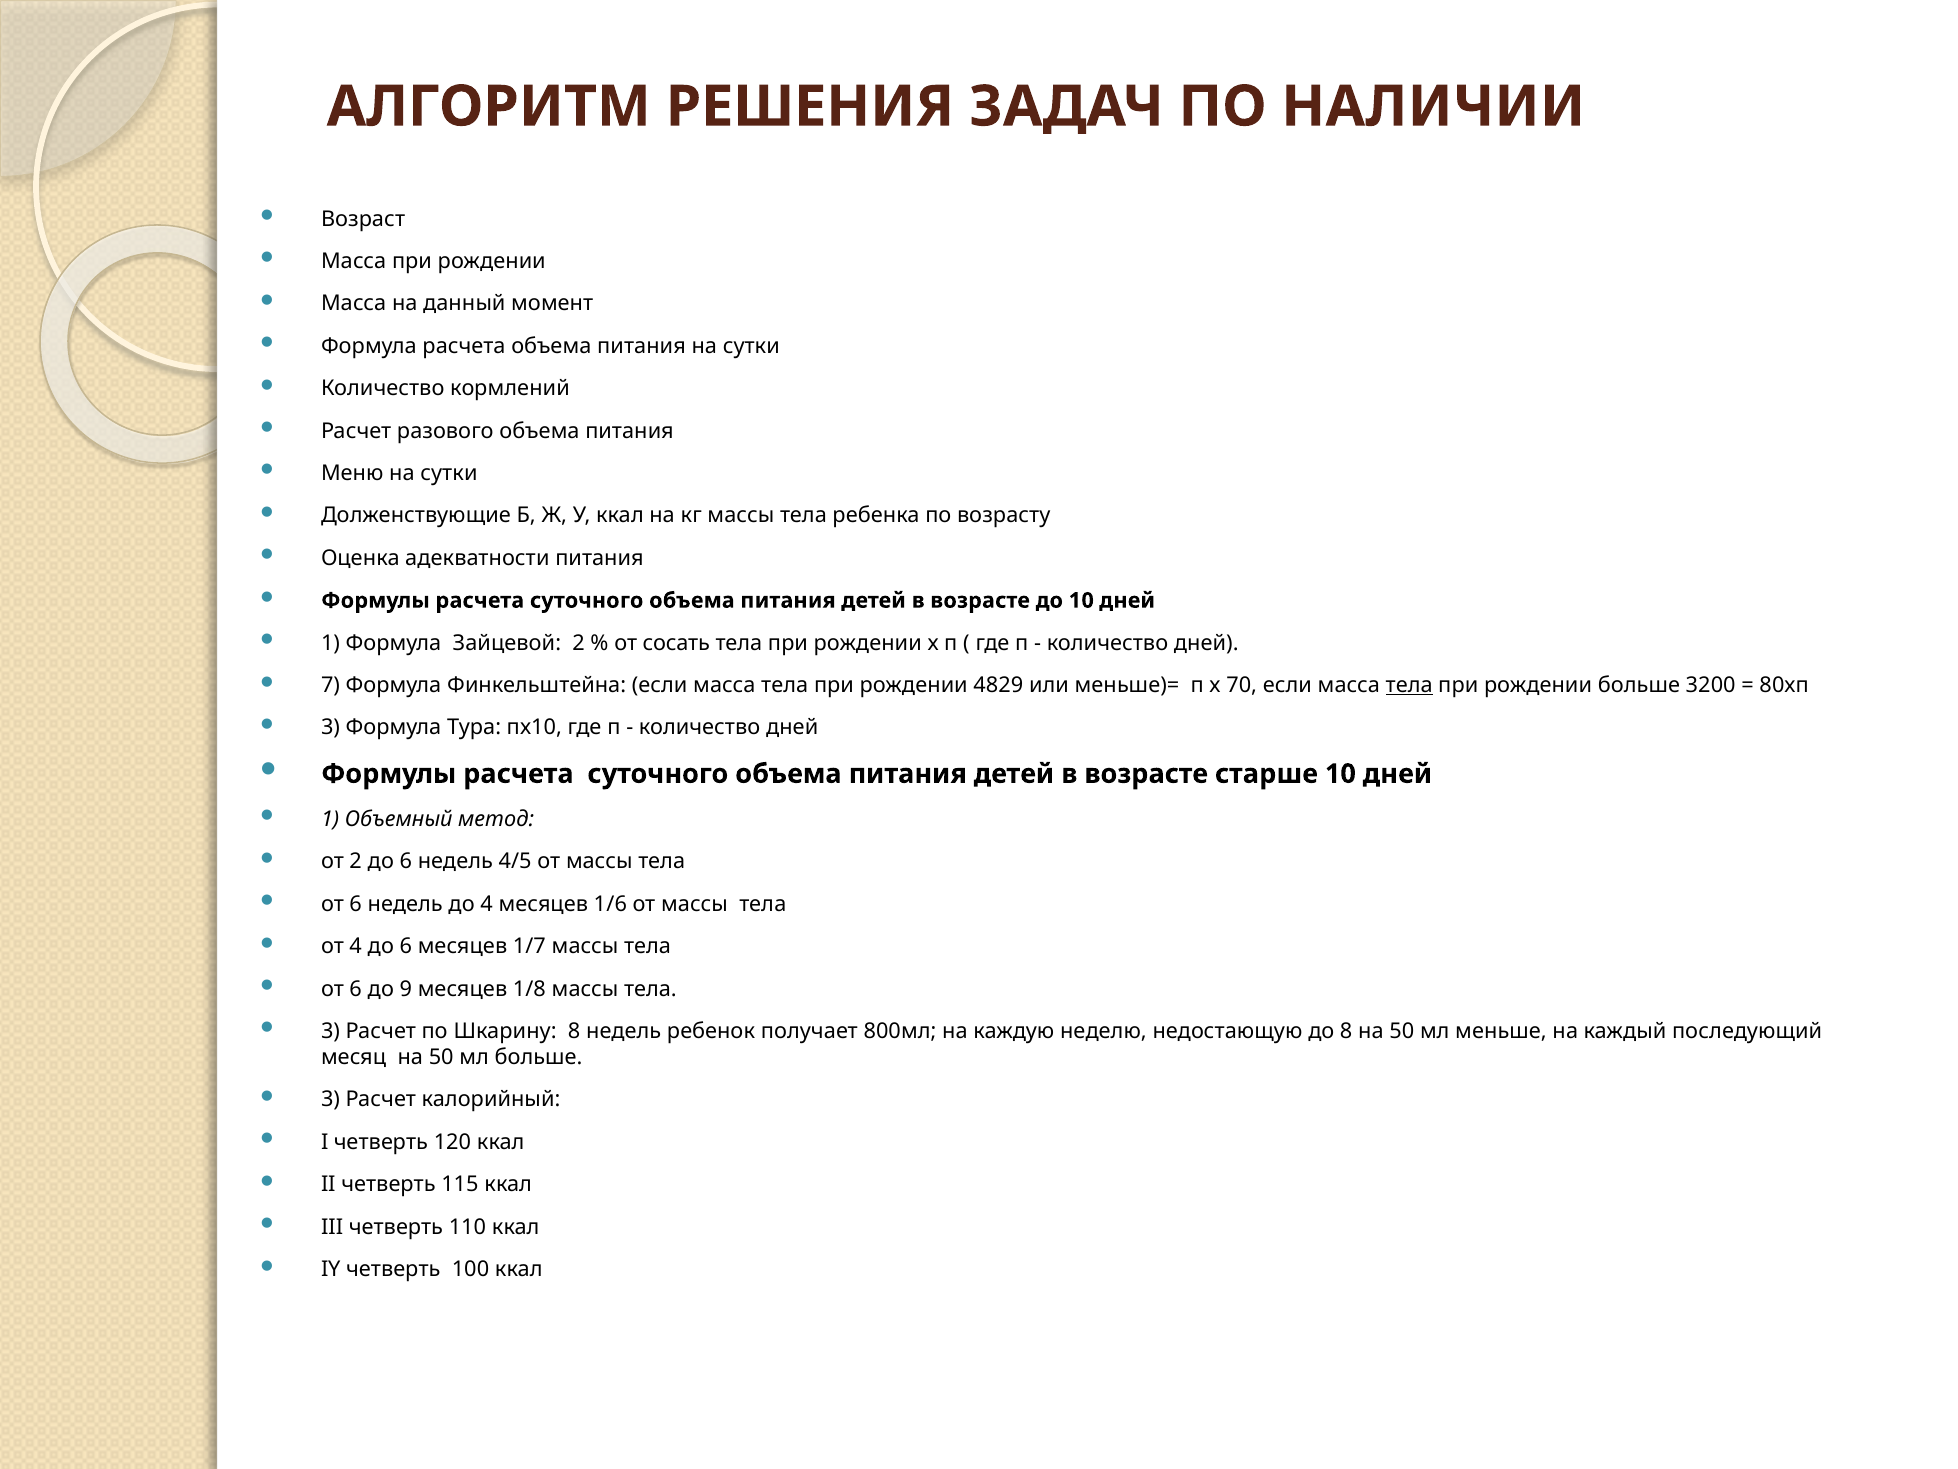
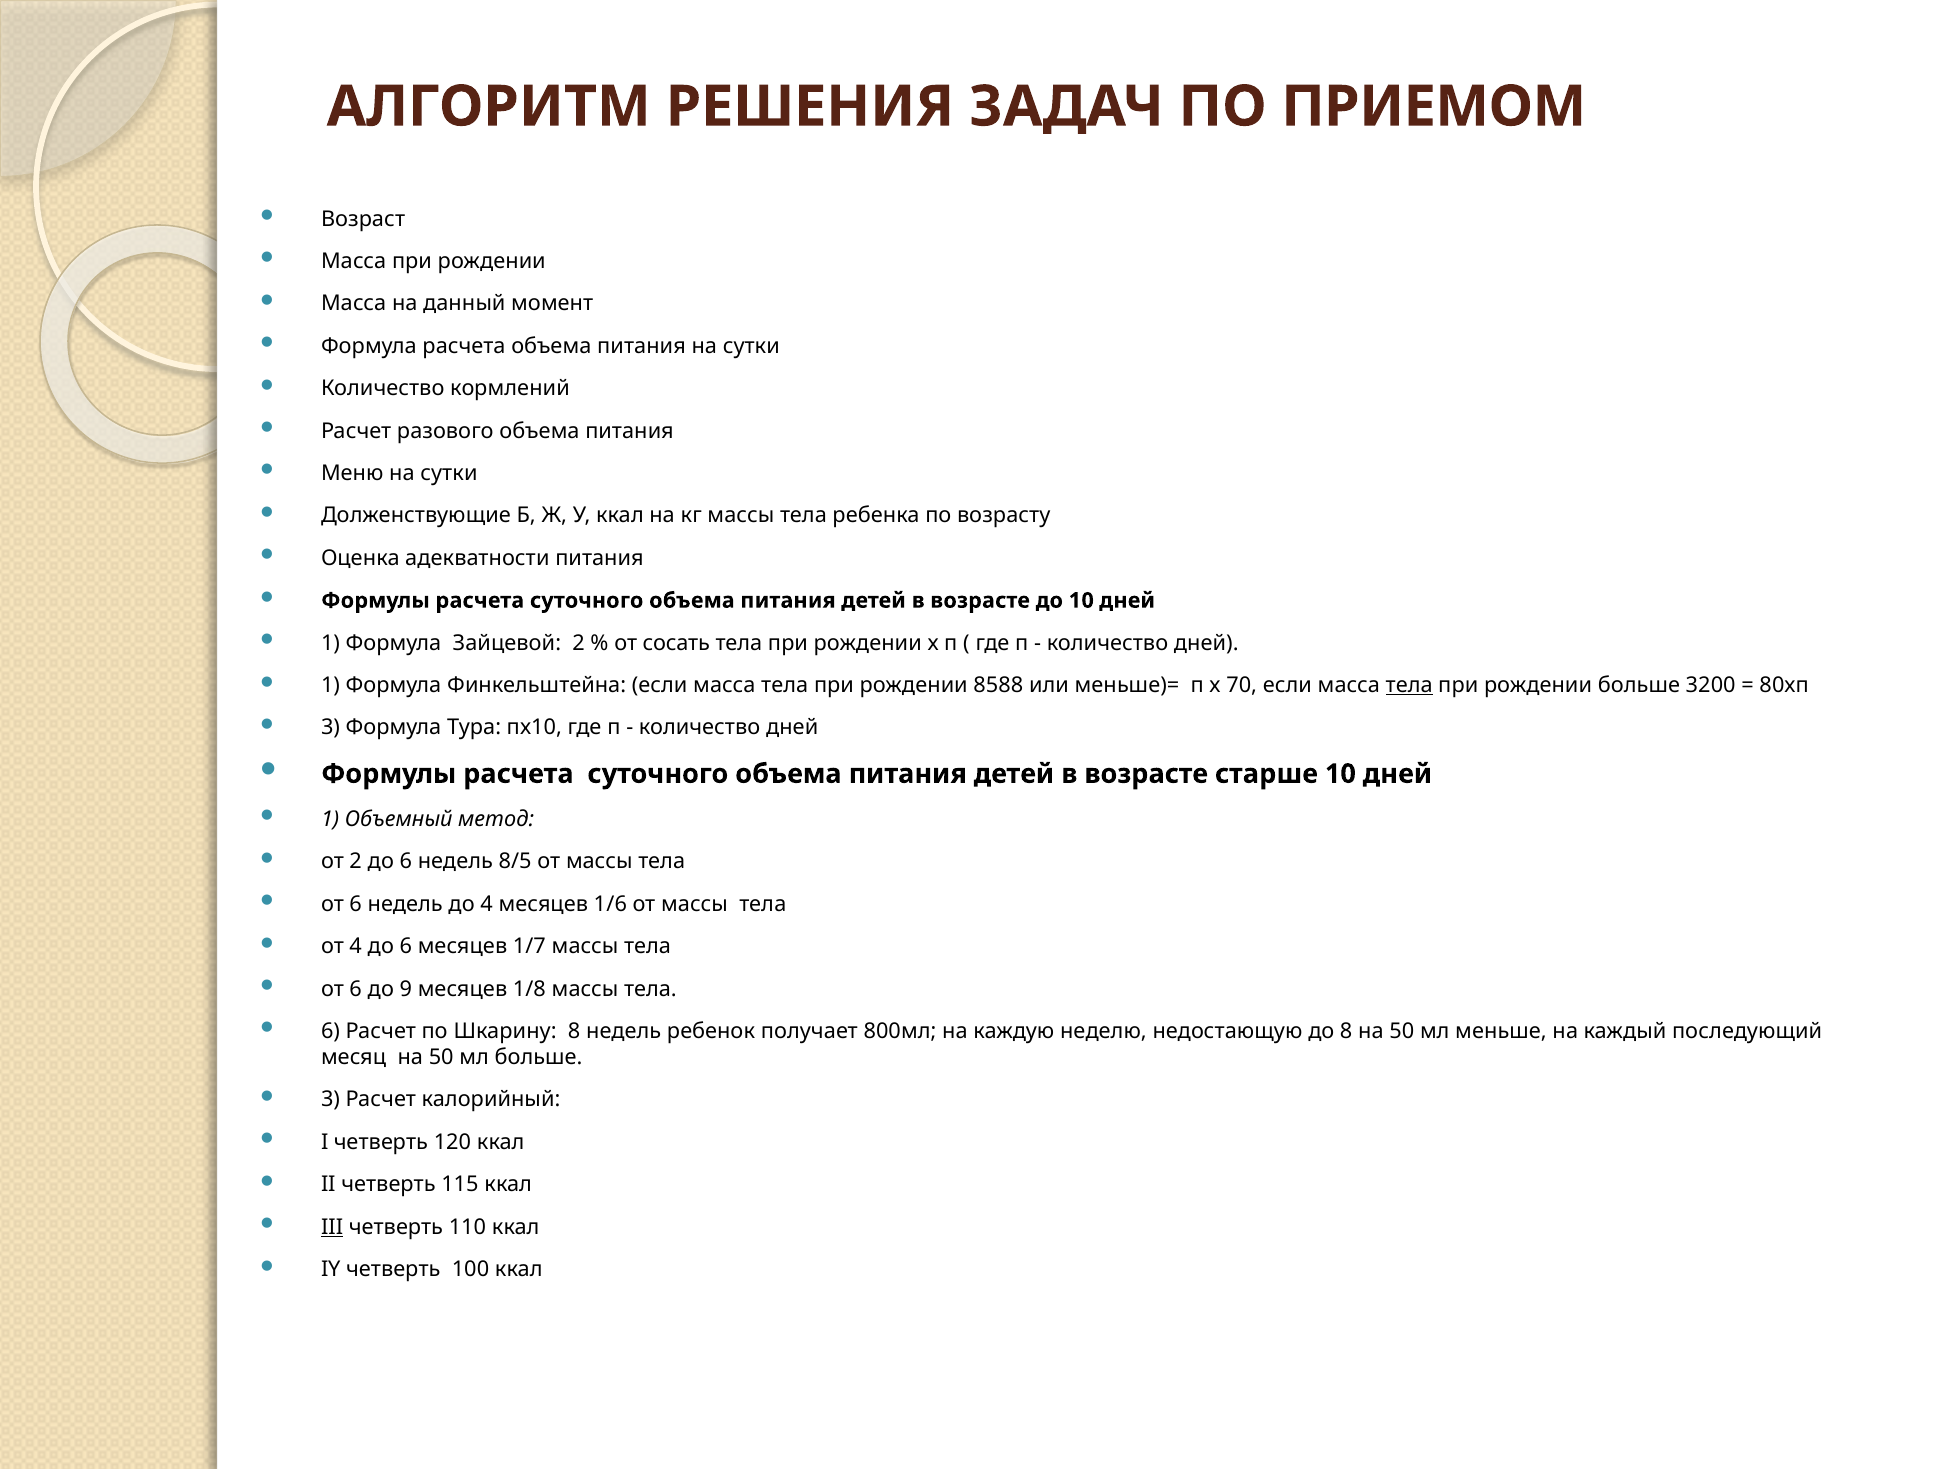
НАЛИЧИИ: НАЛИЧИИ -> ПРИЕМОМ
7 at (331, 685): 7 -> 1
4829: 4829 -> 8588
4/5: 4/5 -> 8/5
3 at (331, 1031): 3 -> 6
III underline: none -> present
